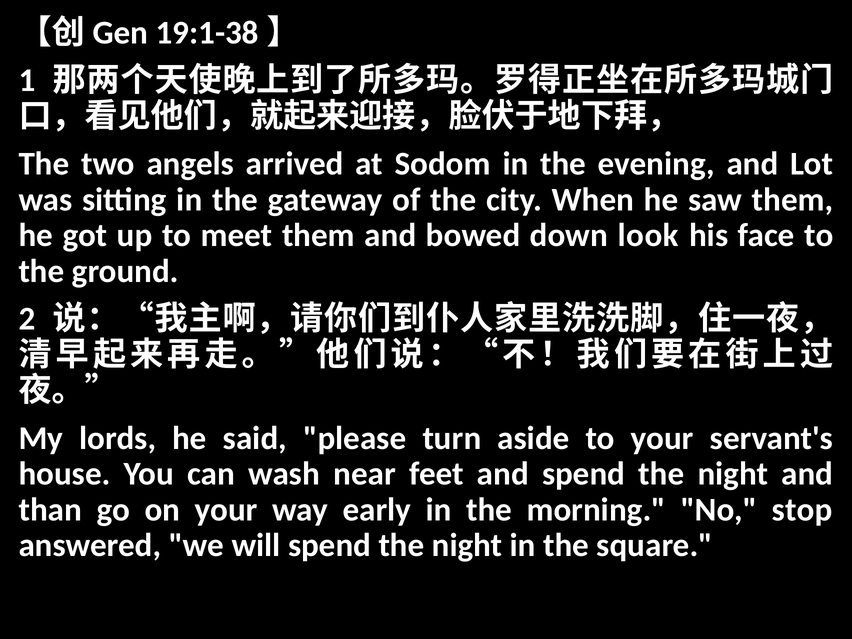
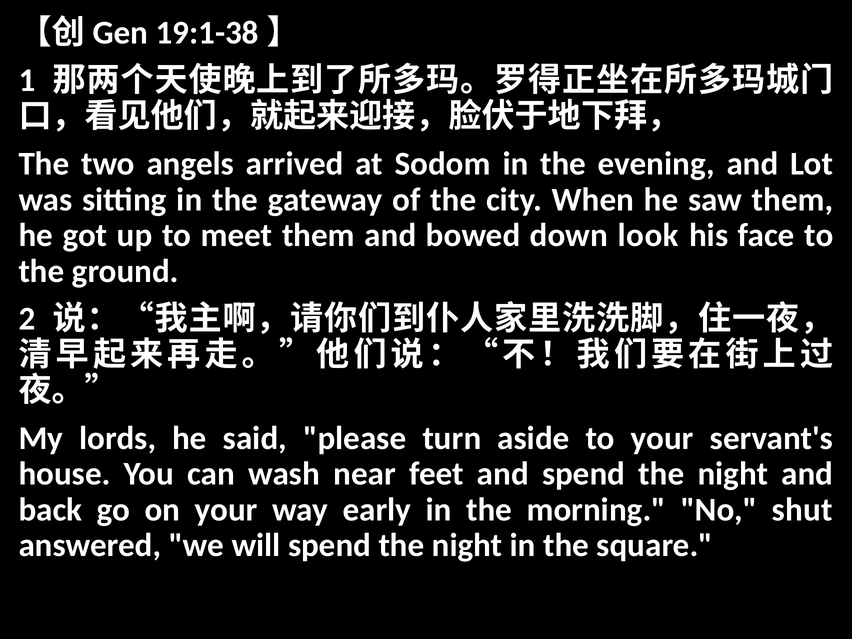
than: than -> back
stop: stop -> shut
